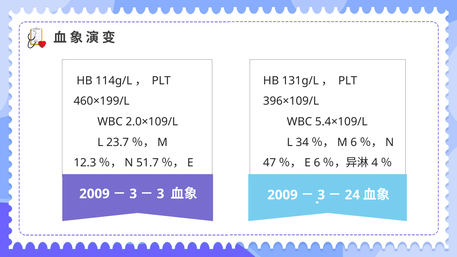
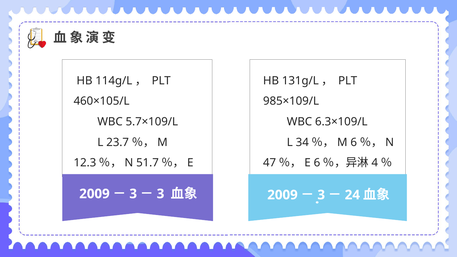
460×199/L: 460×199/L -> 460×105/L
396×109/L: 396×109/L -> 985×109/L
2.0×109/L: 2.0×109/L -> 5.7×109/L
5.4×109/L: 5.4×109/L -> 6.3×109/L
